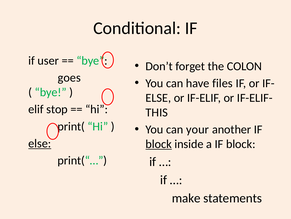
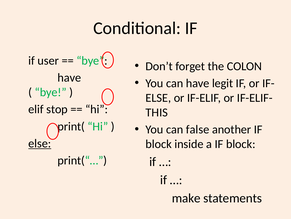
goes at (69, 77): goes -> have
files: files -> legit
your: your -> false
block at (159, 144) underline: present -> none
